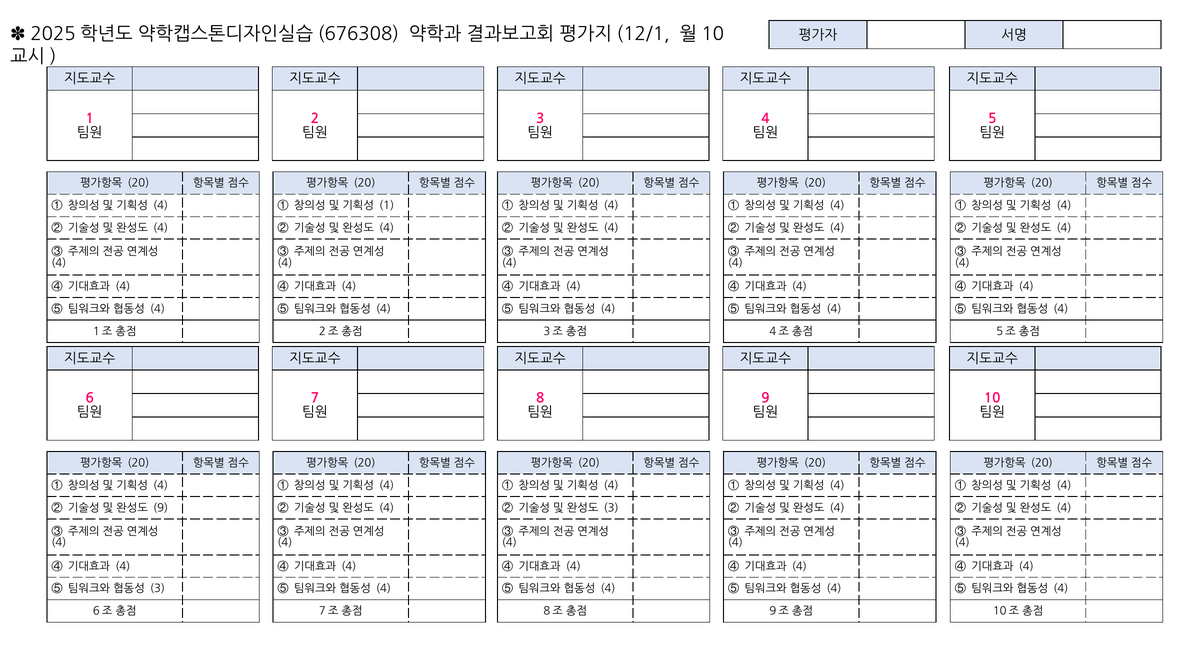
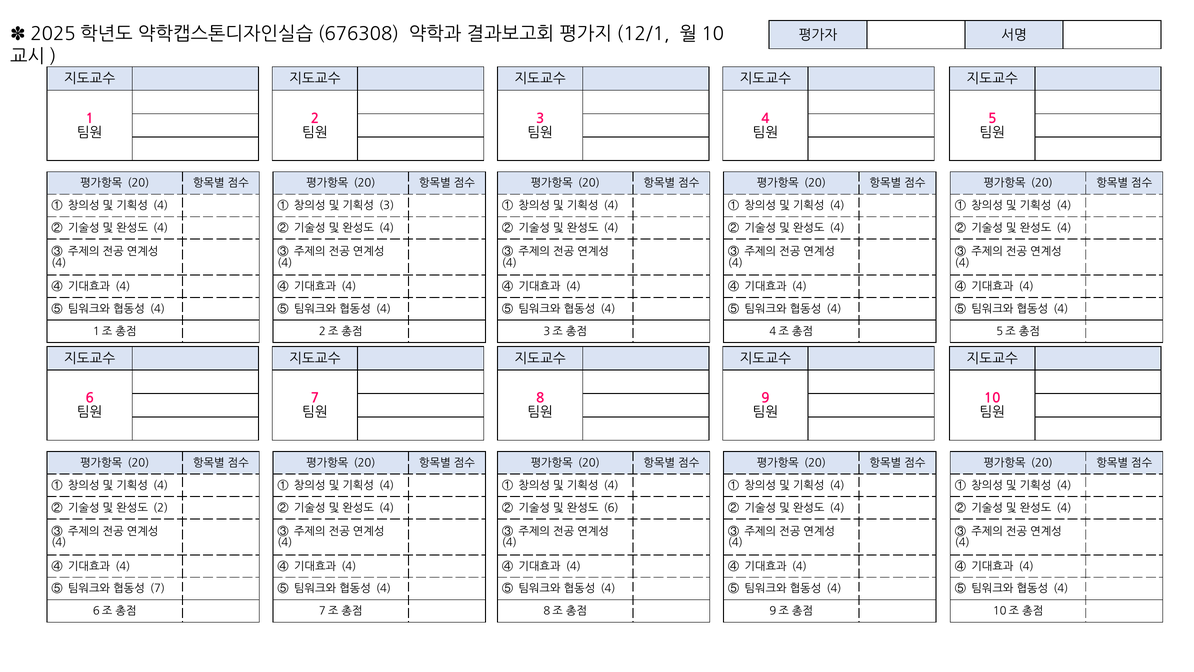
1 at (387, 206): 1 -> 3
9 at (161, 508): 9 -> 2
3 at (611, 508): 3 -> 6
3 at (157, 588): 3 -> 7
